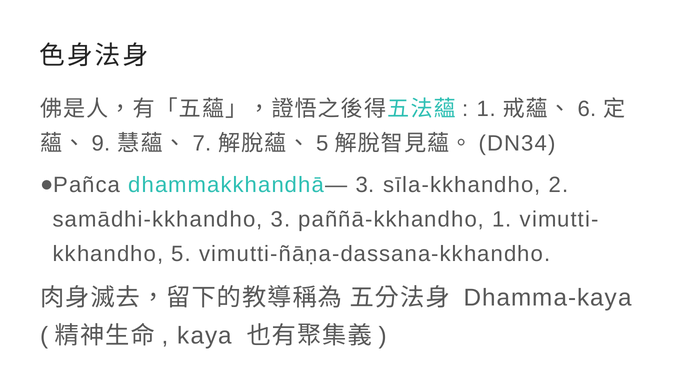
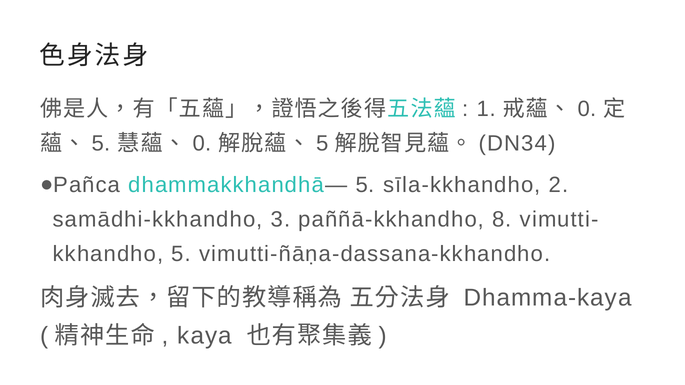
6 at (587, 109): 6 -> 0
9 at (101, 144): 9 -> 5
7 at (202, 144): 7 -> 0
dhammakkhandhā— 3: 3 -> 5
paññā-kkhandho 1: 1 -> 8
